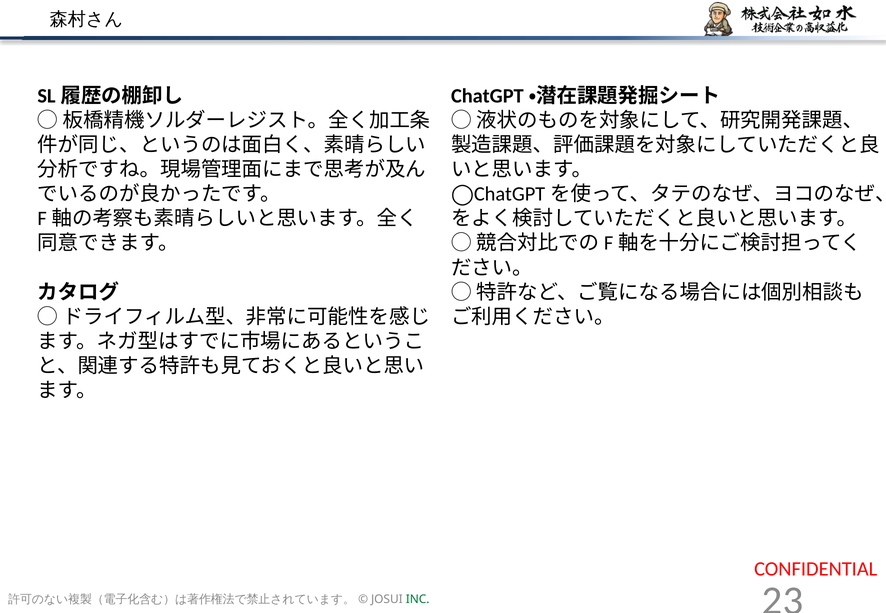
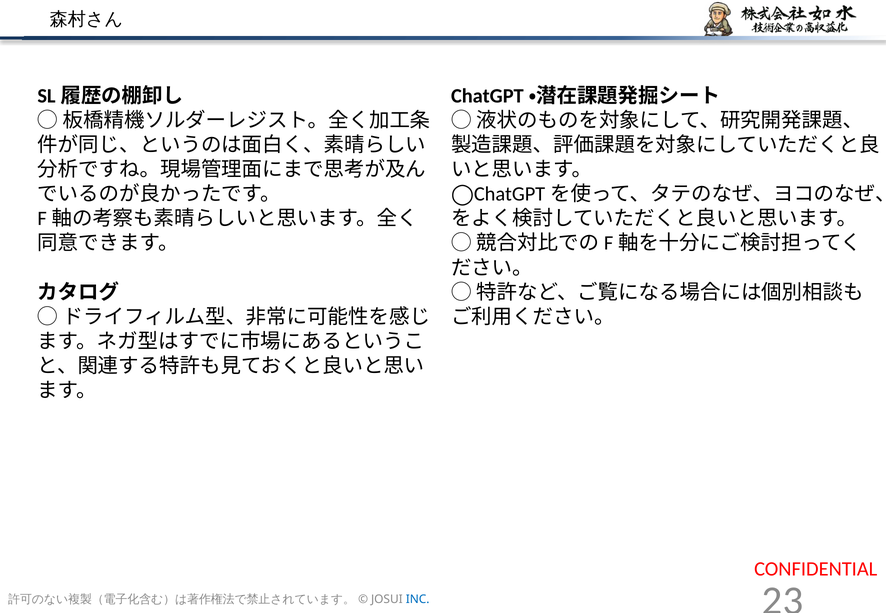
INC colour: green -> blue
